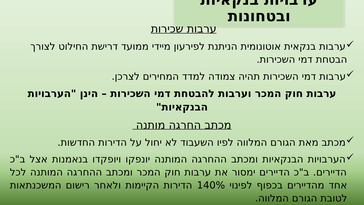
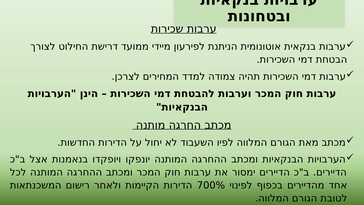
140%: 140% -> 700%
